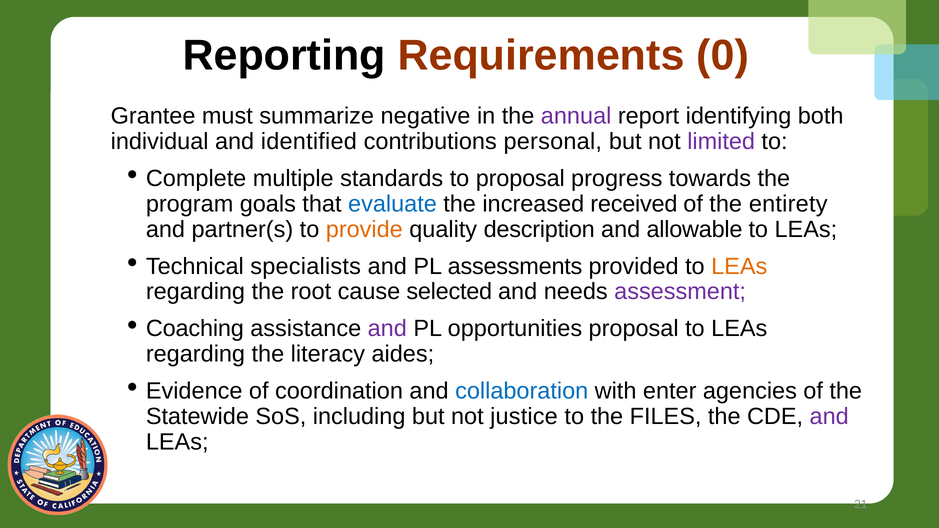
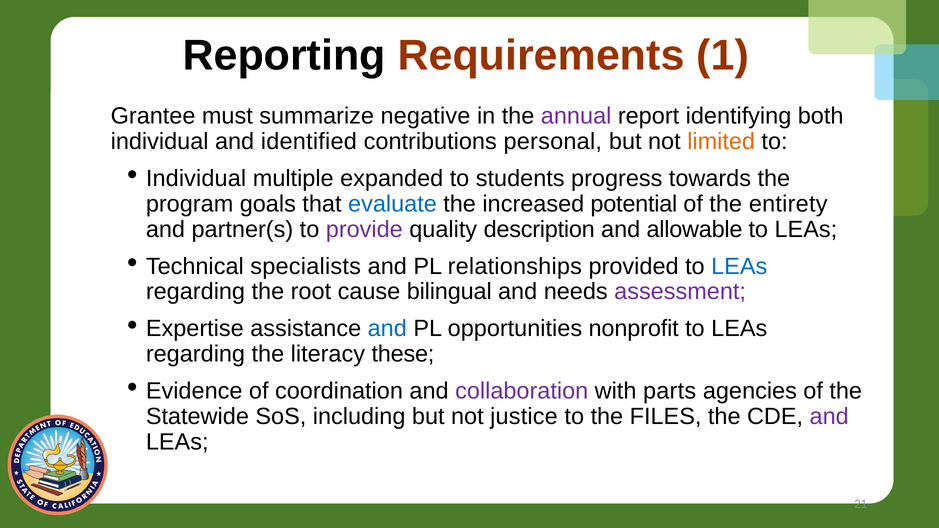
0: 0 -> 1
limited colour: purple -> orange
Complete at (196, 179): Complete -> Individual
standards: standards -> expanded
to proposal: proposal -> students
received: received -> potential
provide colour: orange -> purple
assessments: assessments -> relationships
LEAs at (739, 266) colour: orange -> blue
selected: selected -> bilingual
Coaching: Coaching -> Expertise
and at (387, 329) colour: purple -> blue
opportunities proposal: proposal -> nonprofit
aides: aides -> these
collaboration colour: blue -> purple
enter: enter -> parts
